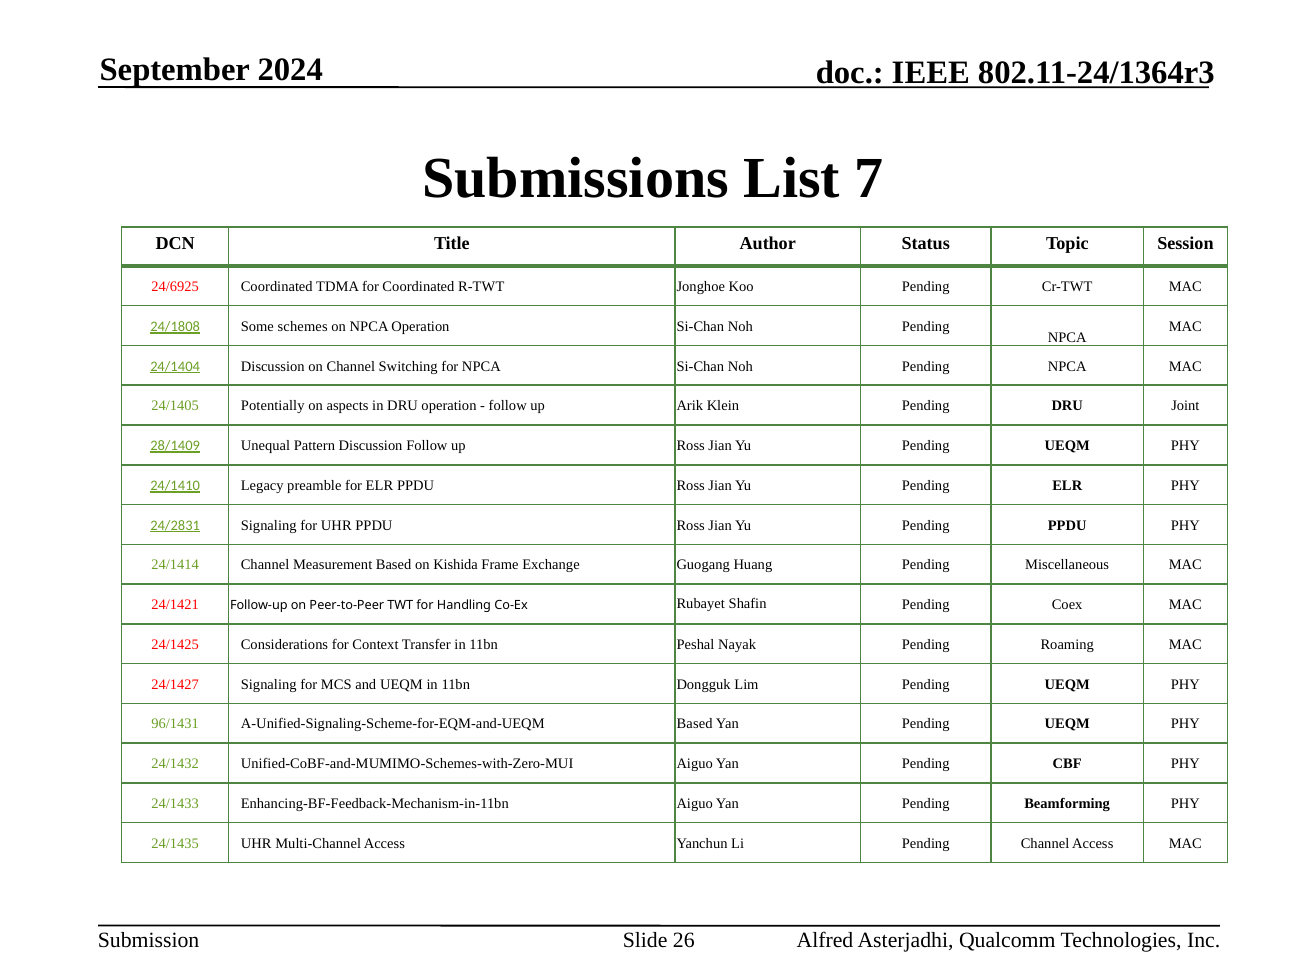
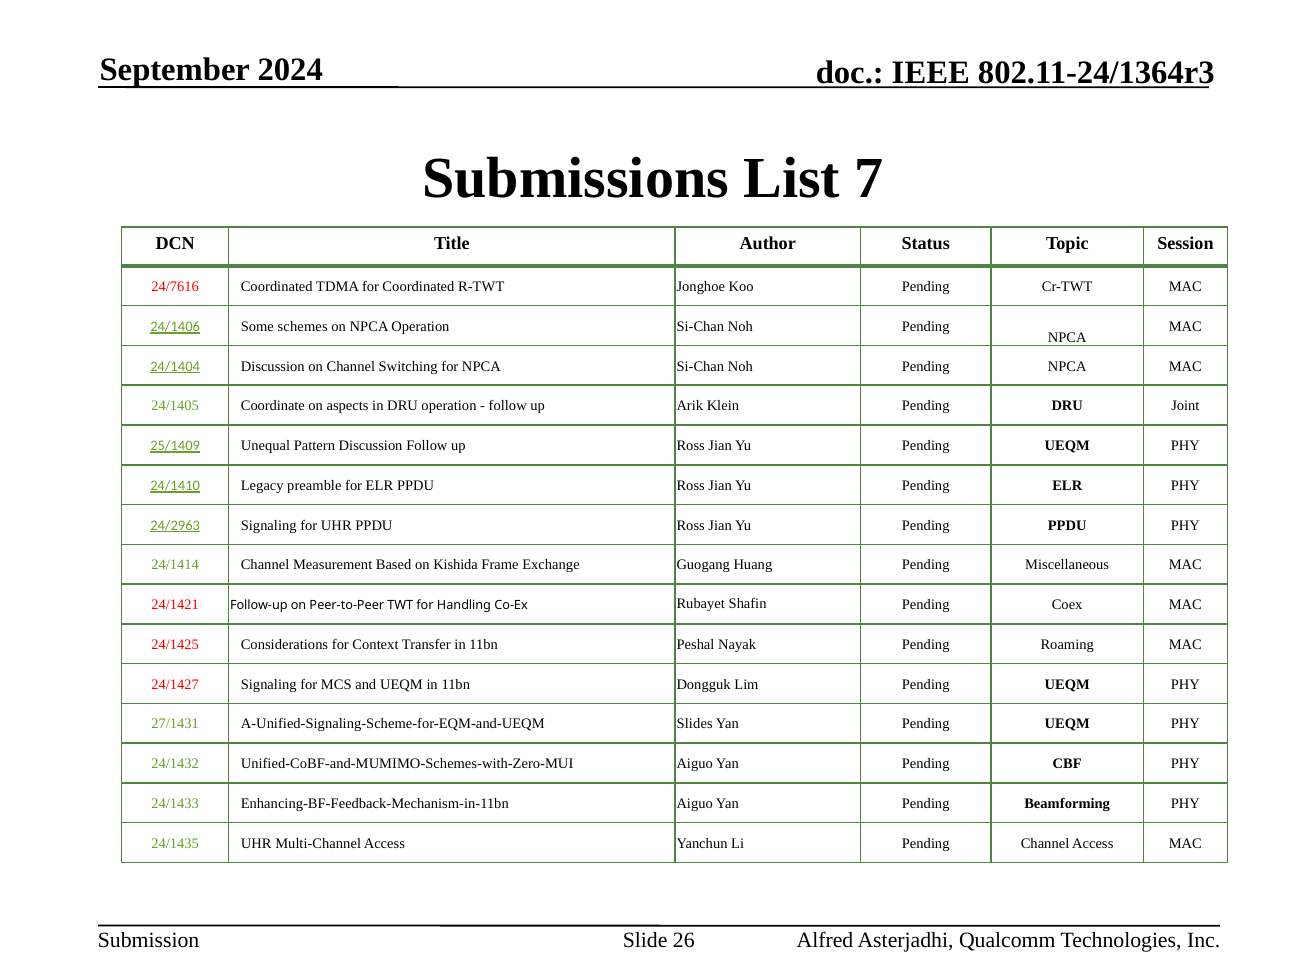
24/6925: 24/6925 -> 24/7616
24/1808: 24/1808 -> 24/1406
Potentially: Potentially -> Coordinate
28/1409: 28/1409 -> 25/1409
24/2831: 24/2831 -> 24/2963
96/1431: 96/1431 -> 27/1431
A-Unified-Signaling-Scheme-for-EQM-and-UEQM Based: Based -> Slides
